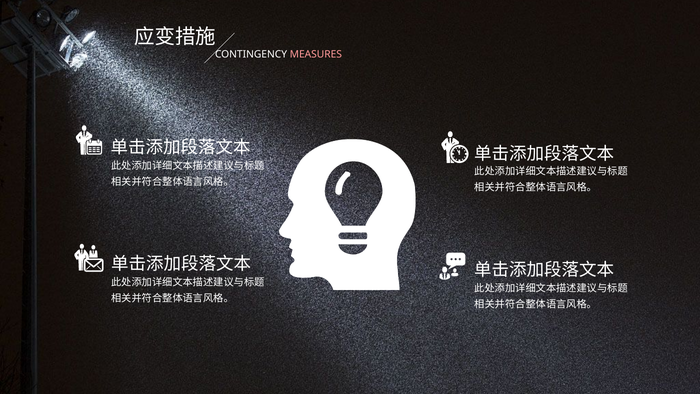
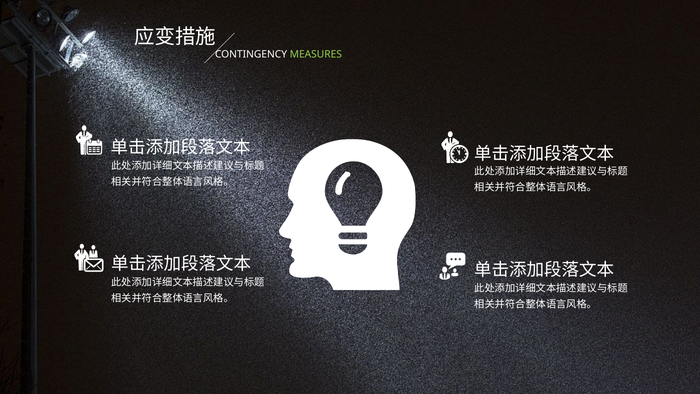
MEASURES colour: pink -> light green
